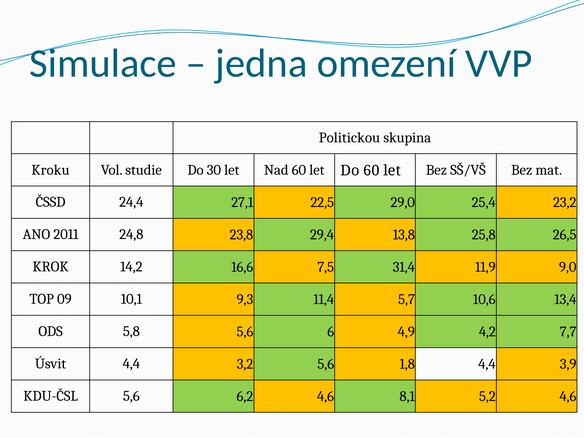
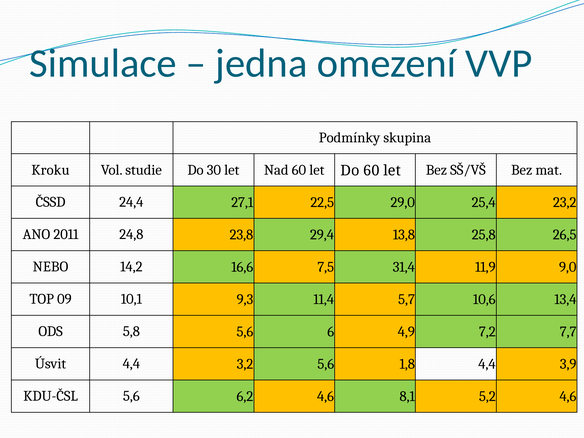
Politickou: Politickou -> Podmínky
KROK: KROK -> NEBO
4,2: 4,2 -> 7,2
